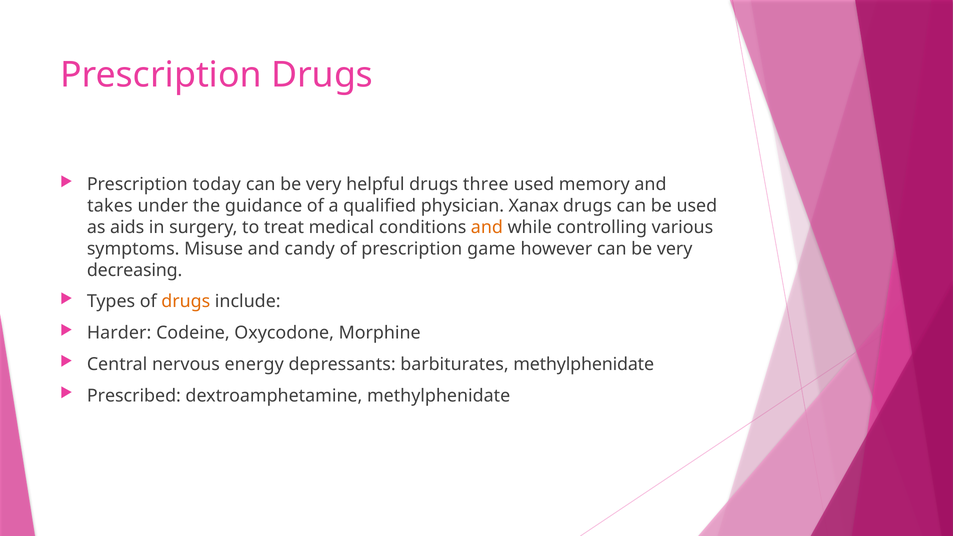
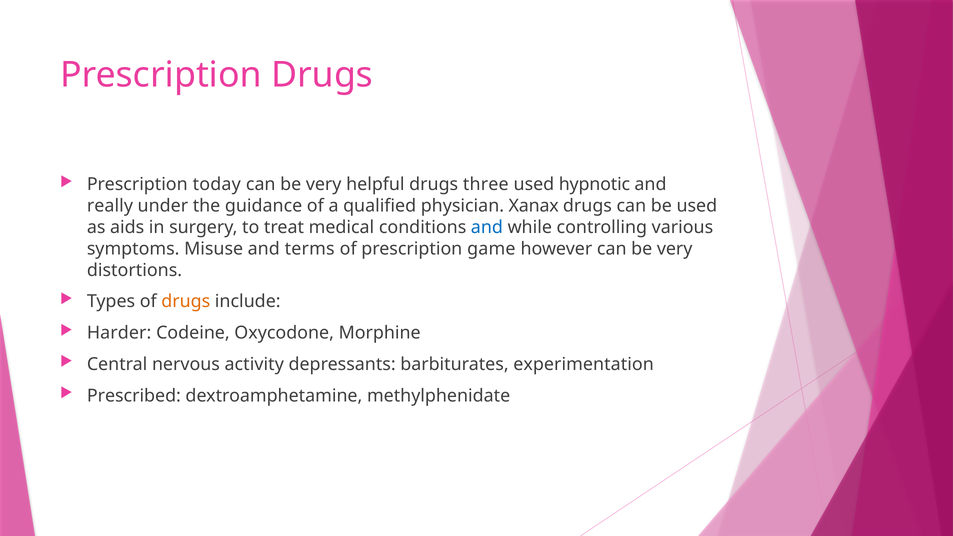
memory: memory -> hypnotic
takes: takes -> really
and at (487, 227) colour: orange -> blue
candy: candy -> terms
decreasing: decreasing -> distortions
energy: energy -> activity
barbiturates methylphenidate: methylphenidate -> experimentation
